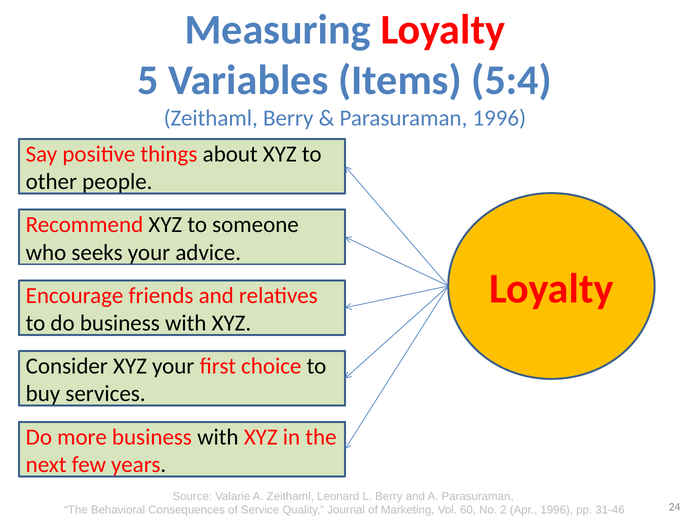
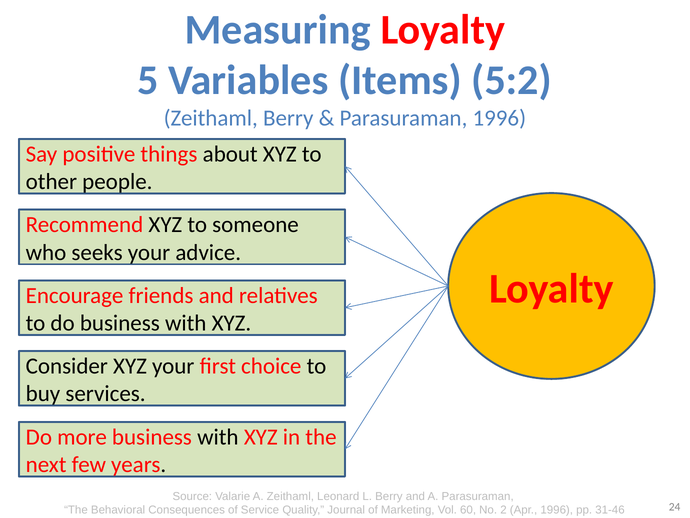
5:4: 5:4 -> 5:2
